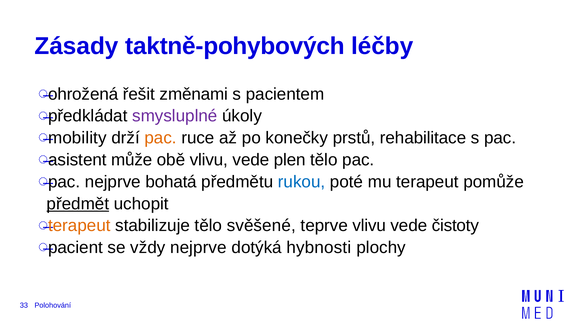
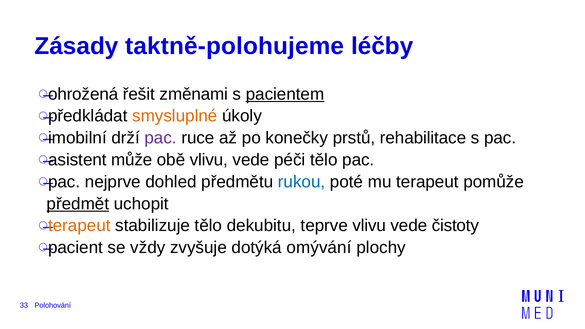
taktně-pohybových: taktně-pohybových -> taktně-polohujeme
pacientem underline: none -> present
smysluplné colour: purple -> orange
mobility: mobility -> imobilní
pac at (161, 138) colour: orange -> purple
plen: plen -> péči
bohatá: bohatá -> dohled
svěšené: svěšené -> dekubitu
vždy nejprve: nejprve -> zvyšuje
hybnosti: hybnosti -> omývání
